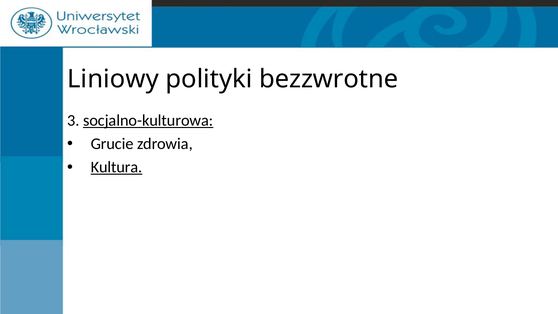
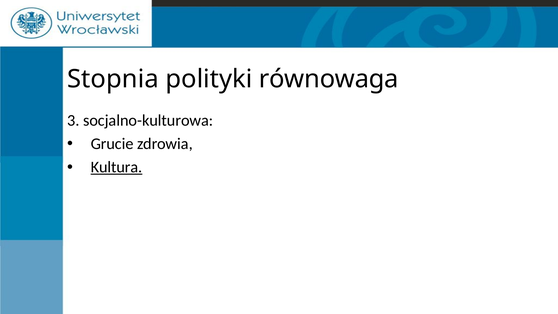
Liniowy: Liniowy -> Stopnia
bezzwrotne: bezzwrotne -> równowaga
socjalno-kulturowa underline: present -> none
